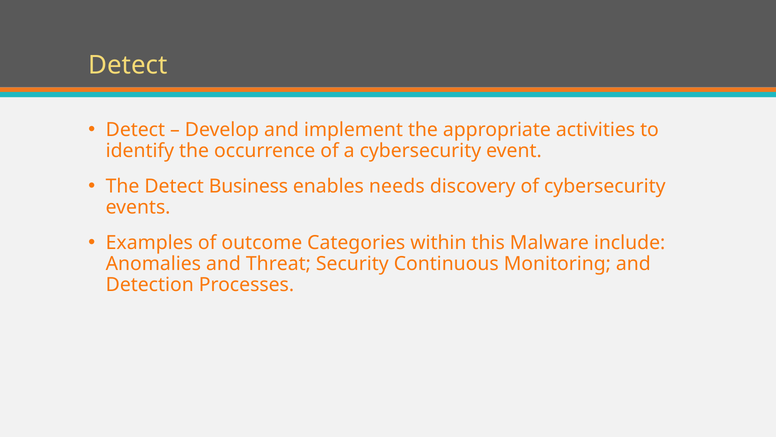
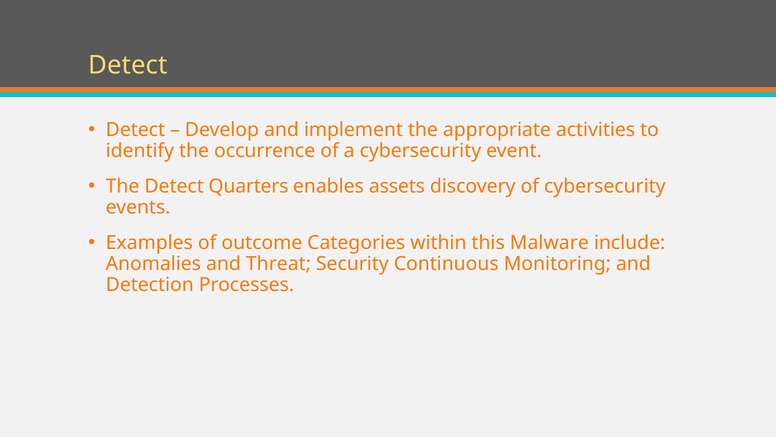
Business: Business -> Quarters
needs: needs -> assets
